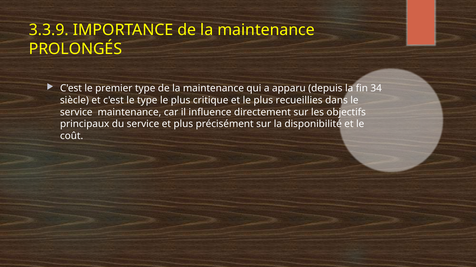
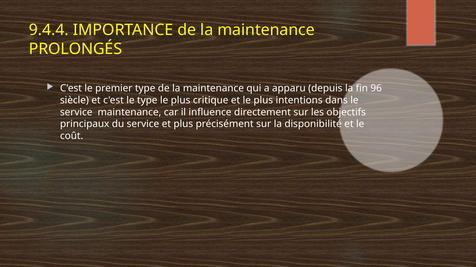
3.3.9: 3.3.9 -> 9.4.4
34: 34 -> 96
recueillies: recueillies -> intentions
